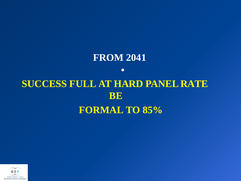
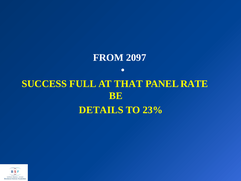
2041: 2041 -> 2097
HARD: HARD -> THAT
FORMAL: FORMAL -> DETAILS
85%: 85% -> 23%
